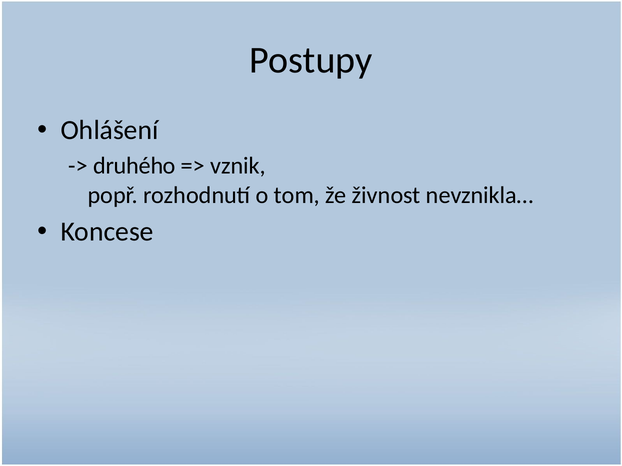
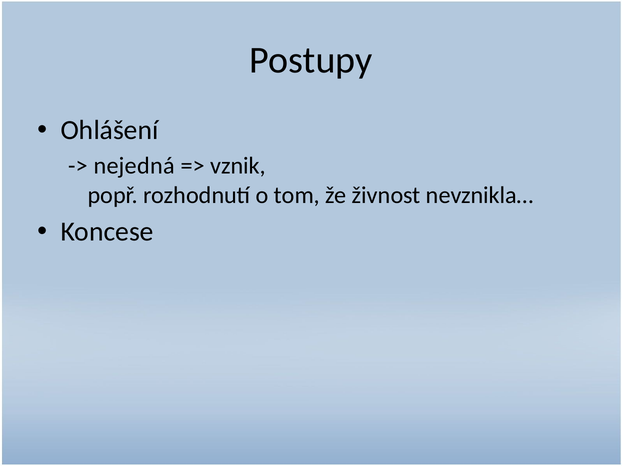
druhého: druhého -> nejedná
